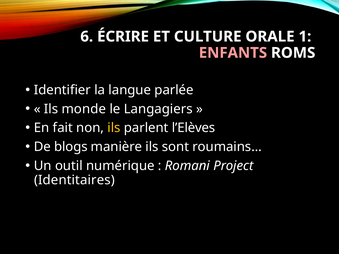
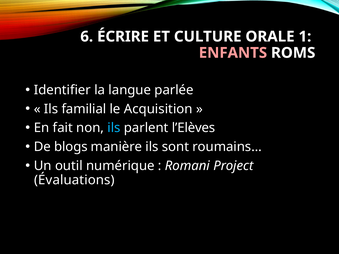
monde: monde -> familial
Langagiers: Langagiers -> Acquisition
ils at (114, 128) colour: yellow -> light blue
Identitaires: Identitaires -> Évaluations
